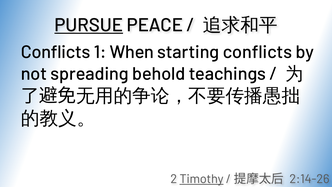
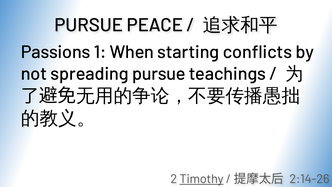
PURSUE at (89, 25) underline: present -> none
Conflicts at (56, 52): Conflicts -> Passions
spreading behold: behold -> pursue
